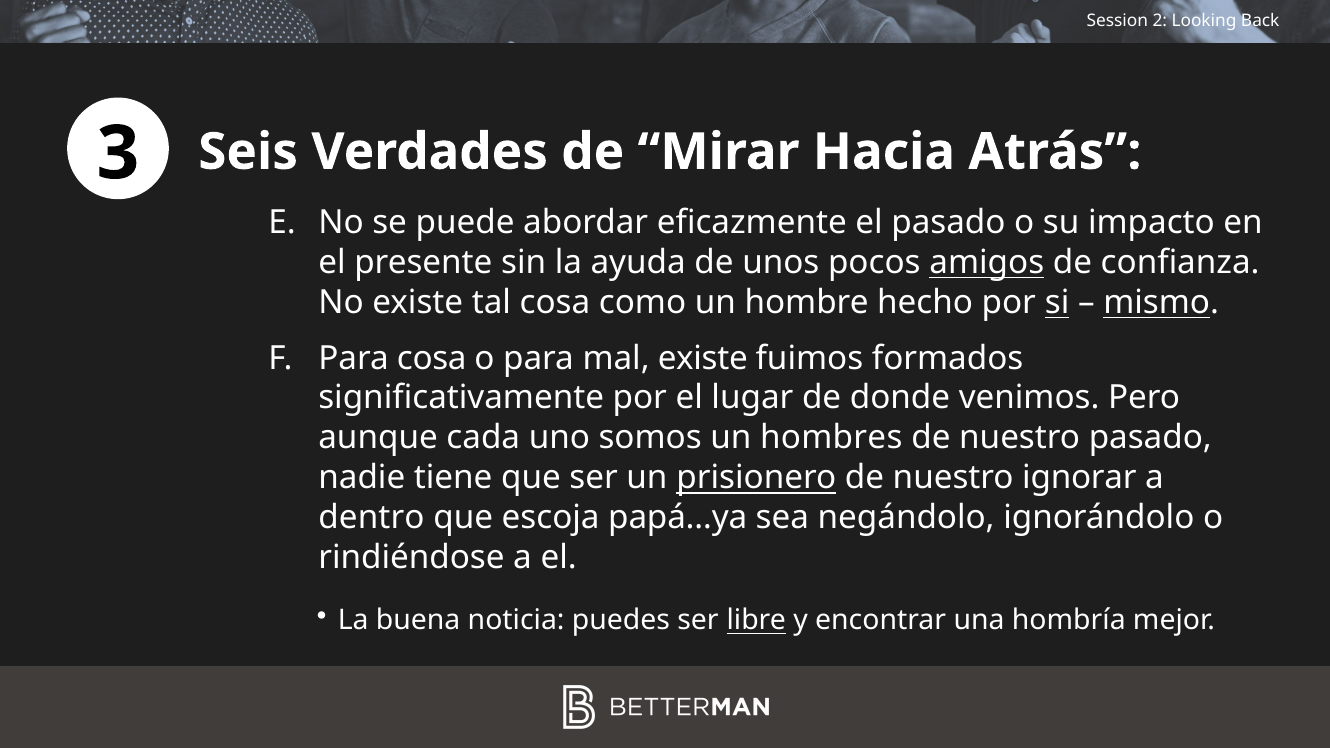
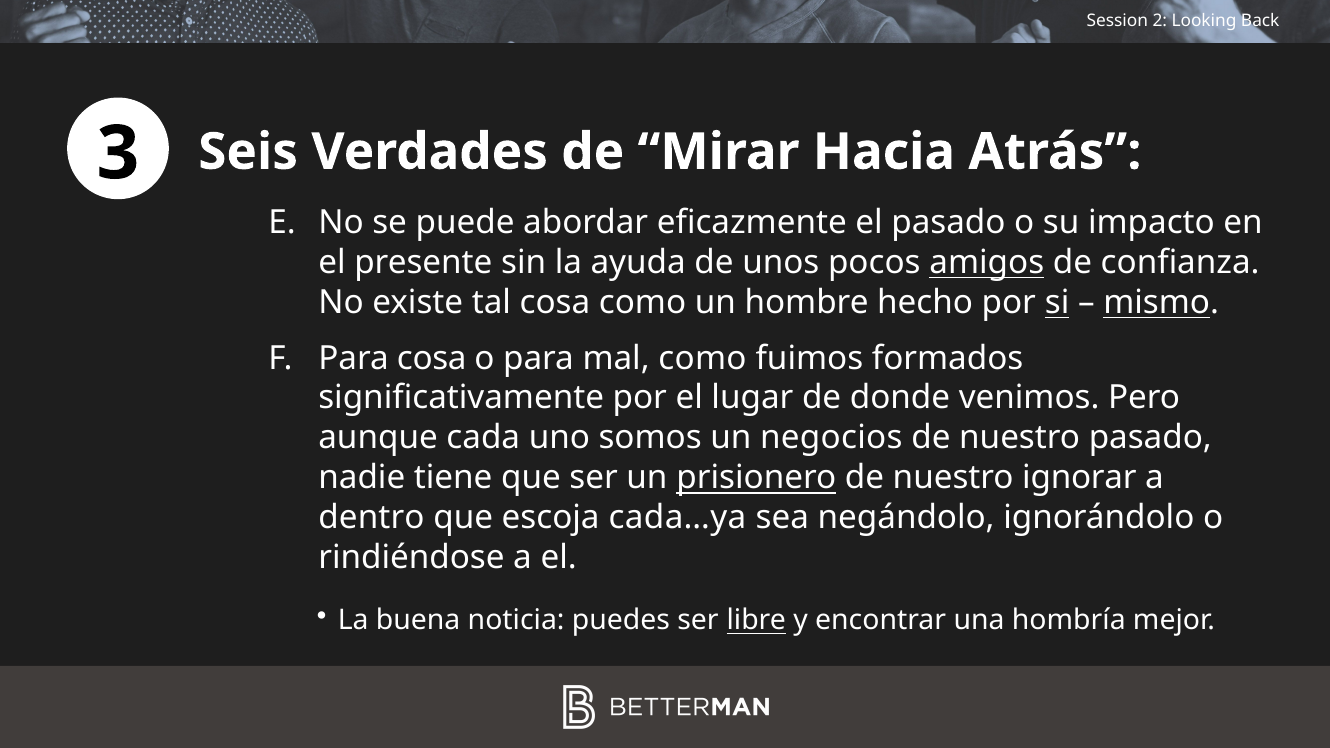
mal existe: existe -> como
hombres: hombres -> negocios
papá…ya: papá…ya -> cada…ya
